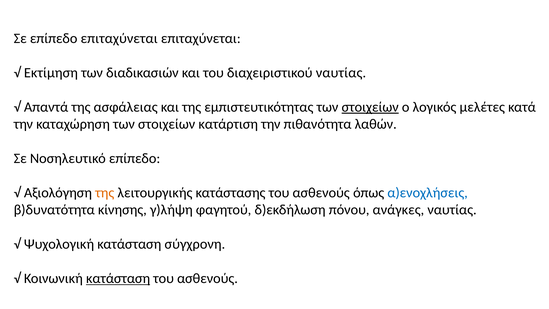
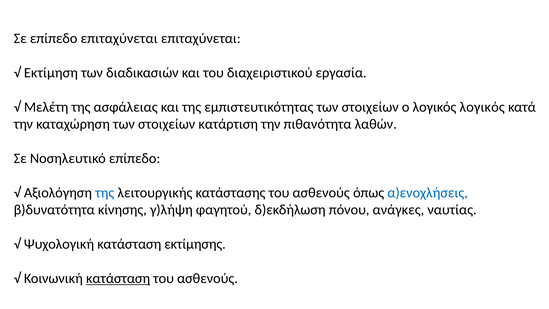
διαχειριστικού ναυτίας: ναυτίας -> εργασία
Απαντά: Απαντά -> Μελέτη
στοιχείων at (370, 107) underline: present -> none
λογικός μελέτες: μελέτες -> λογικός
της at (105, 193) colour: orange -> blue
σύγχρονη: σύγχρονη -> εκτίμησης
